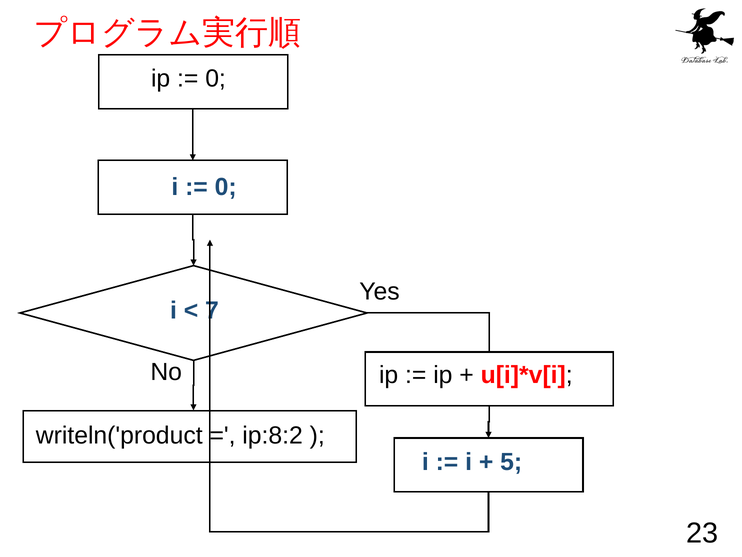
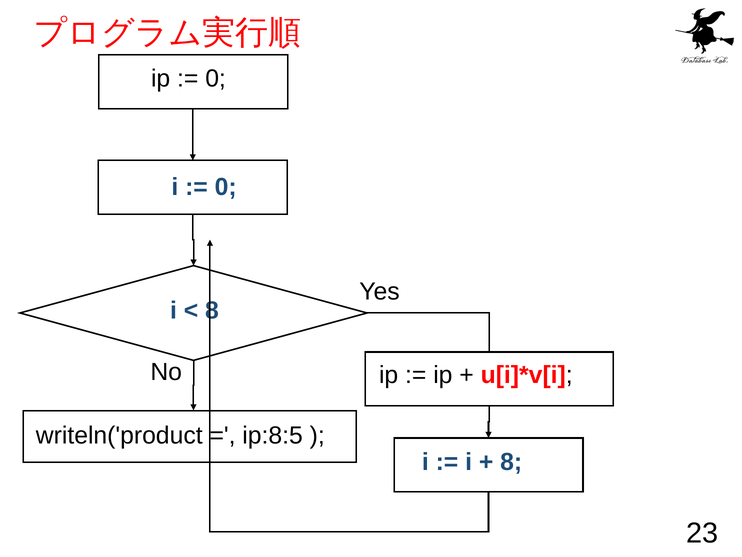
7 at (212, 310): 7 -> 8
ip:8:2: ip:8:2 -> ip:8:5
5 at (511, 462): 5 -> 8
